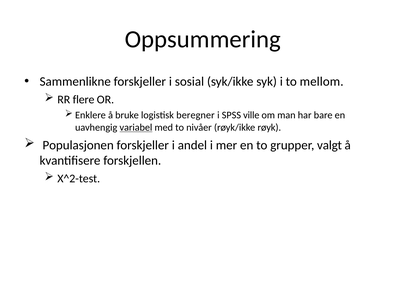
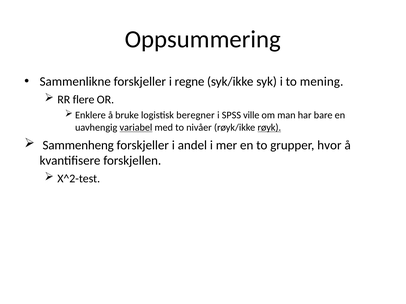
sosial: sosial -> regne
mellom: mellom -> mening
røyk underline: none -> present
Populasjonen: Populasjonen -> Sammenheng
valgt: valgt -> hvor
